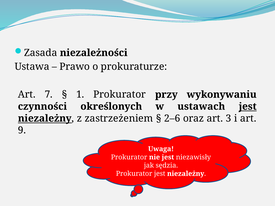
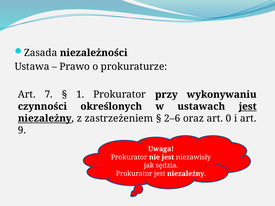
3: 3 -> 0
